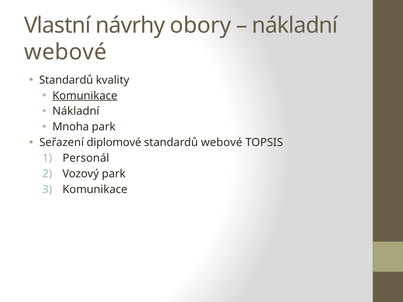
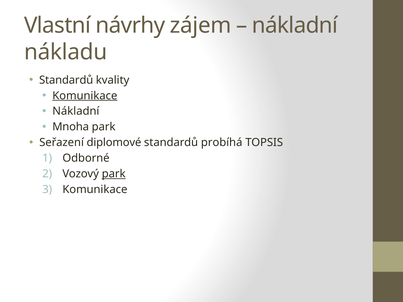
obory: obory -> zájem
webové at (66, 52): webové -> nákladu
standardů webové: webové -> probíhá
Personál: Personál -> Odborné
park at (114, 174) underline: none -> present
